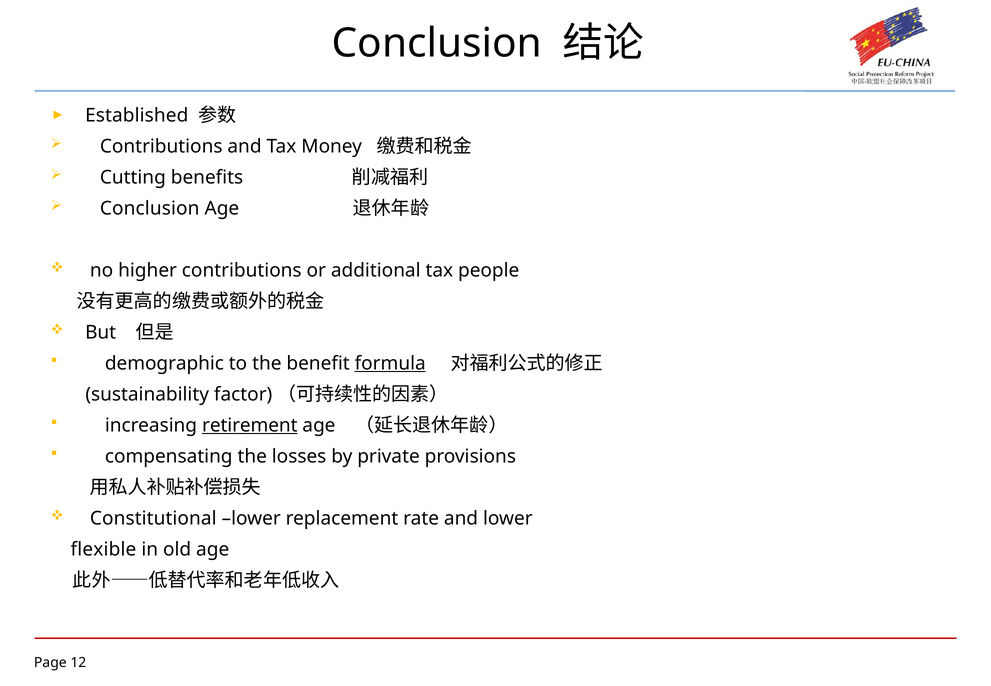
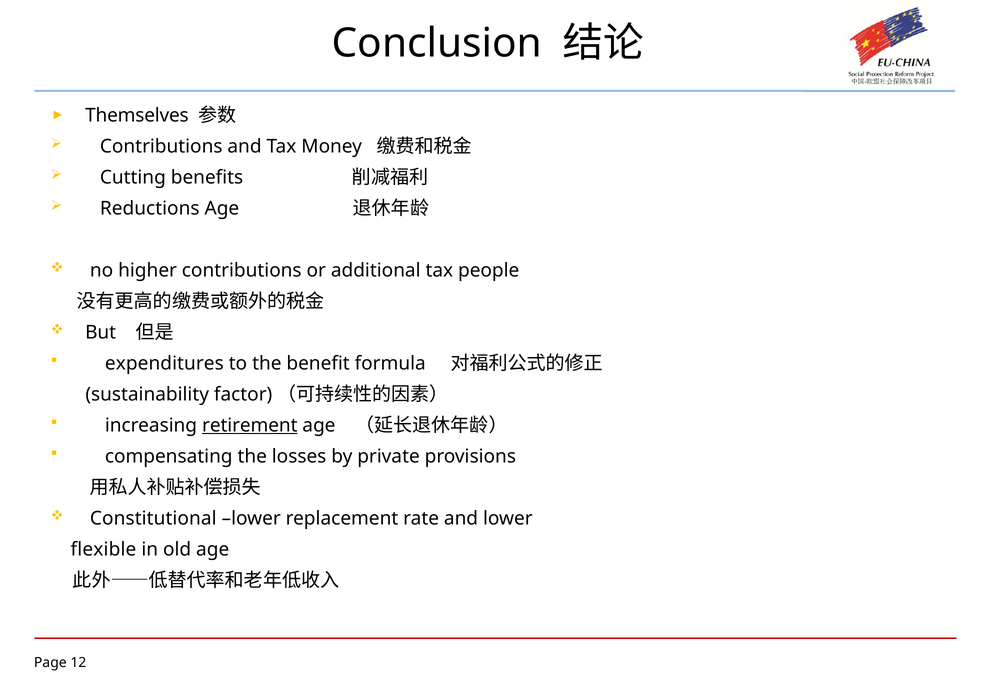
Established: Established -> Themselves
Conclusion at (150, 208): Conclusion -> Reductions
demographic: demographic -> expenditures
formula underline: present -> none
